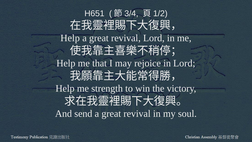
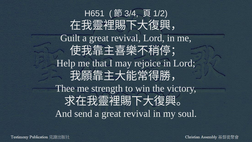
Help at (70, 38): Help -> Guilt
Help at (65, 88): Help -> Thee
